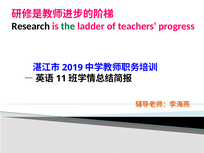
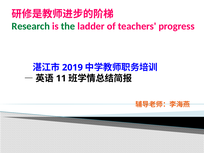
Research colour: black -> green
